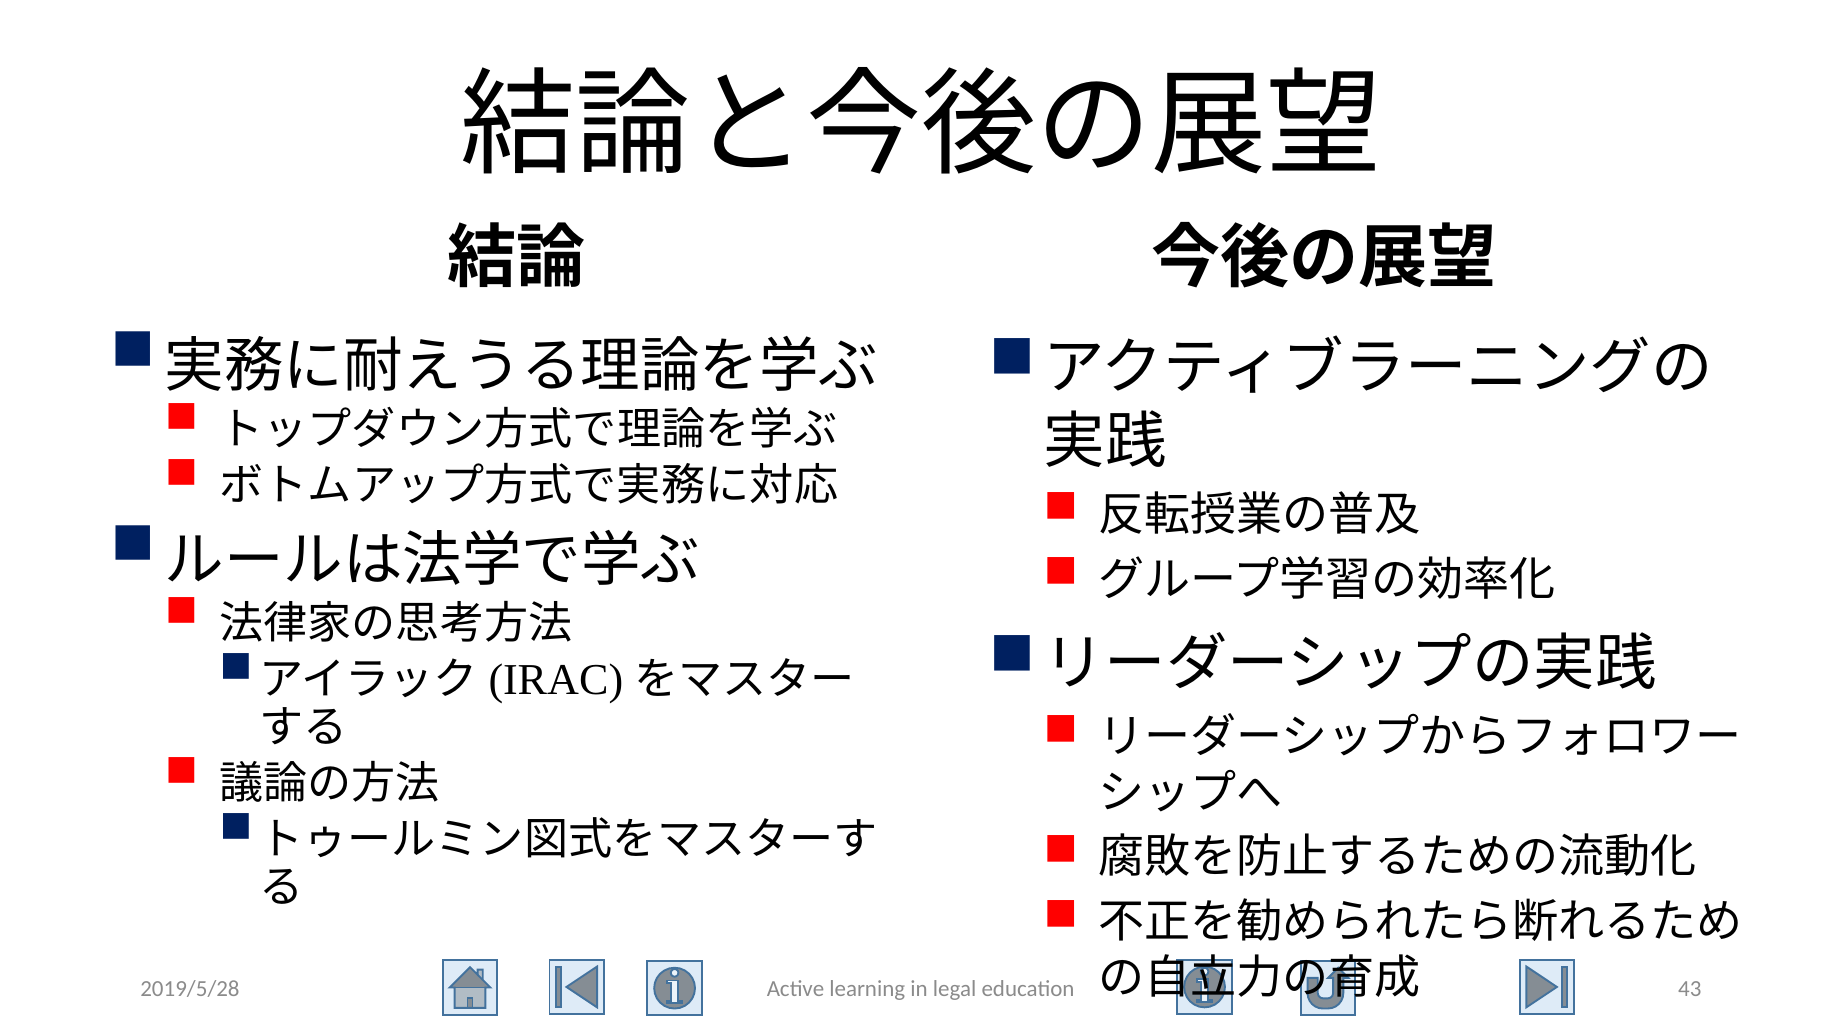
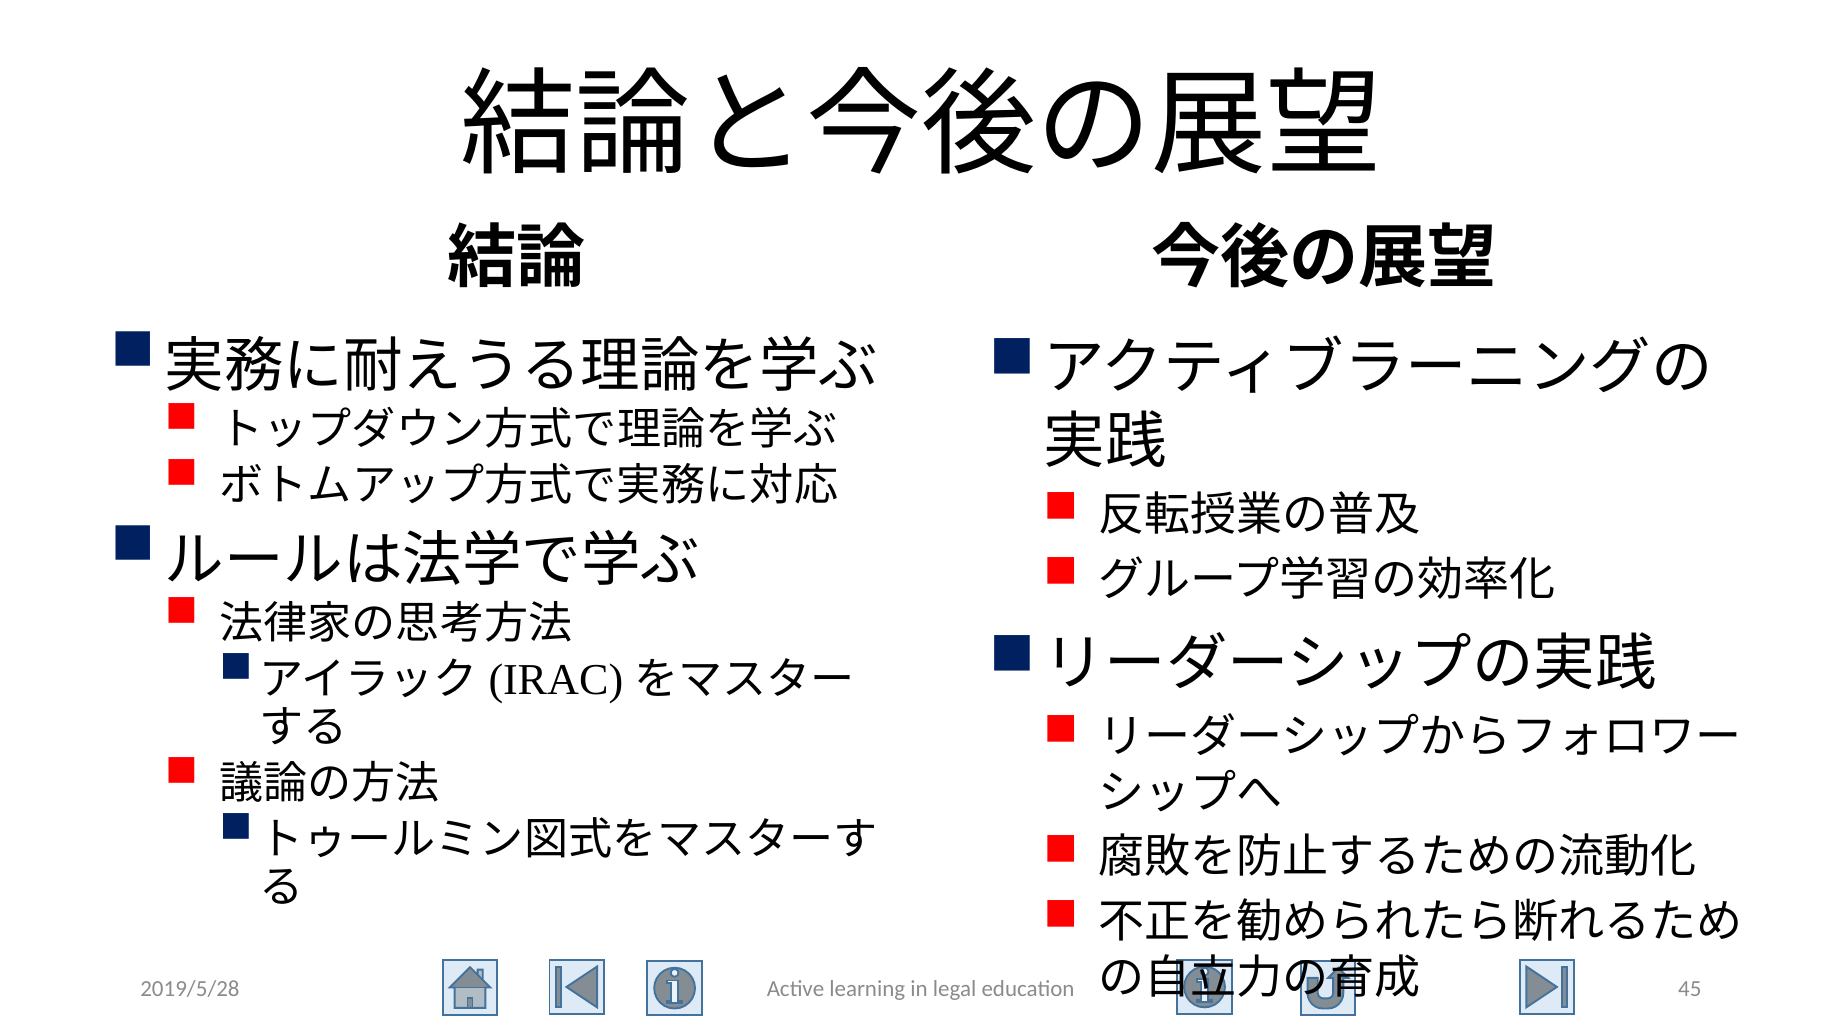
43: 43 -> 45
